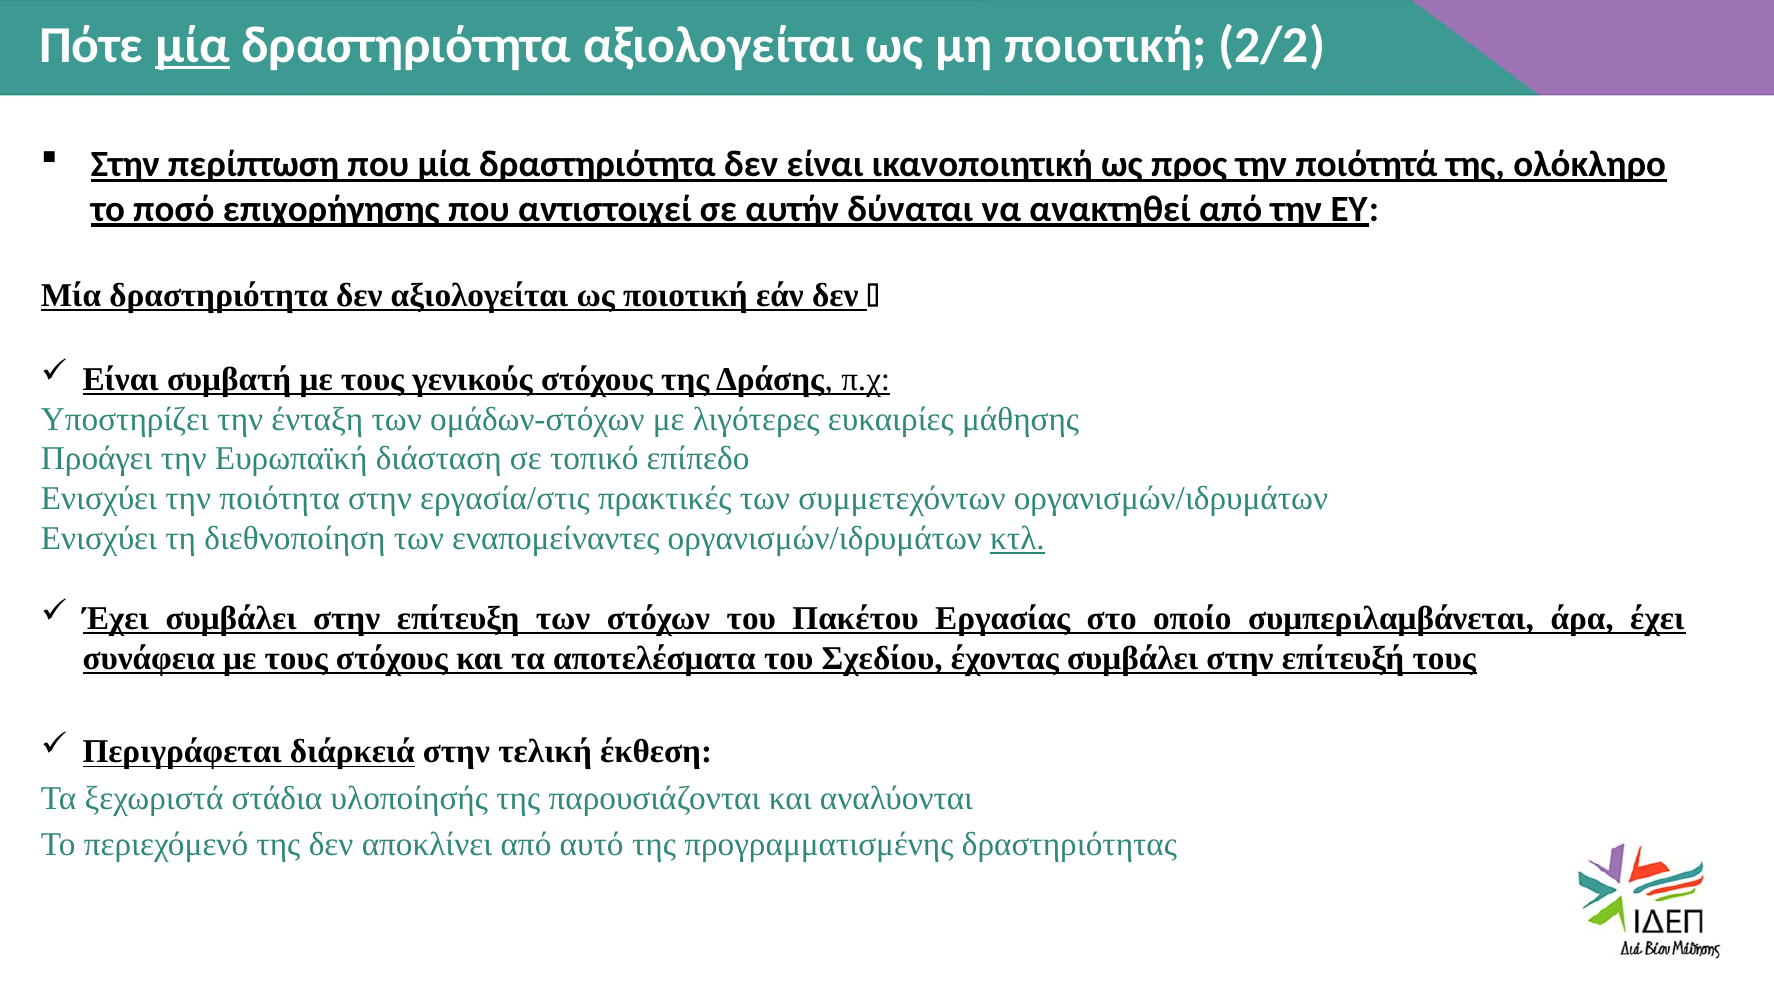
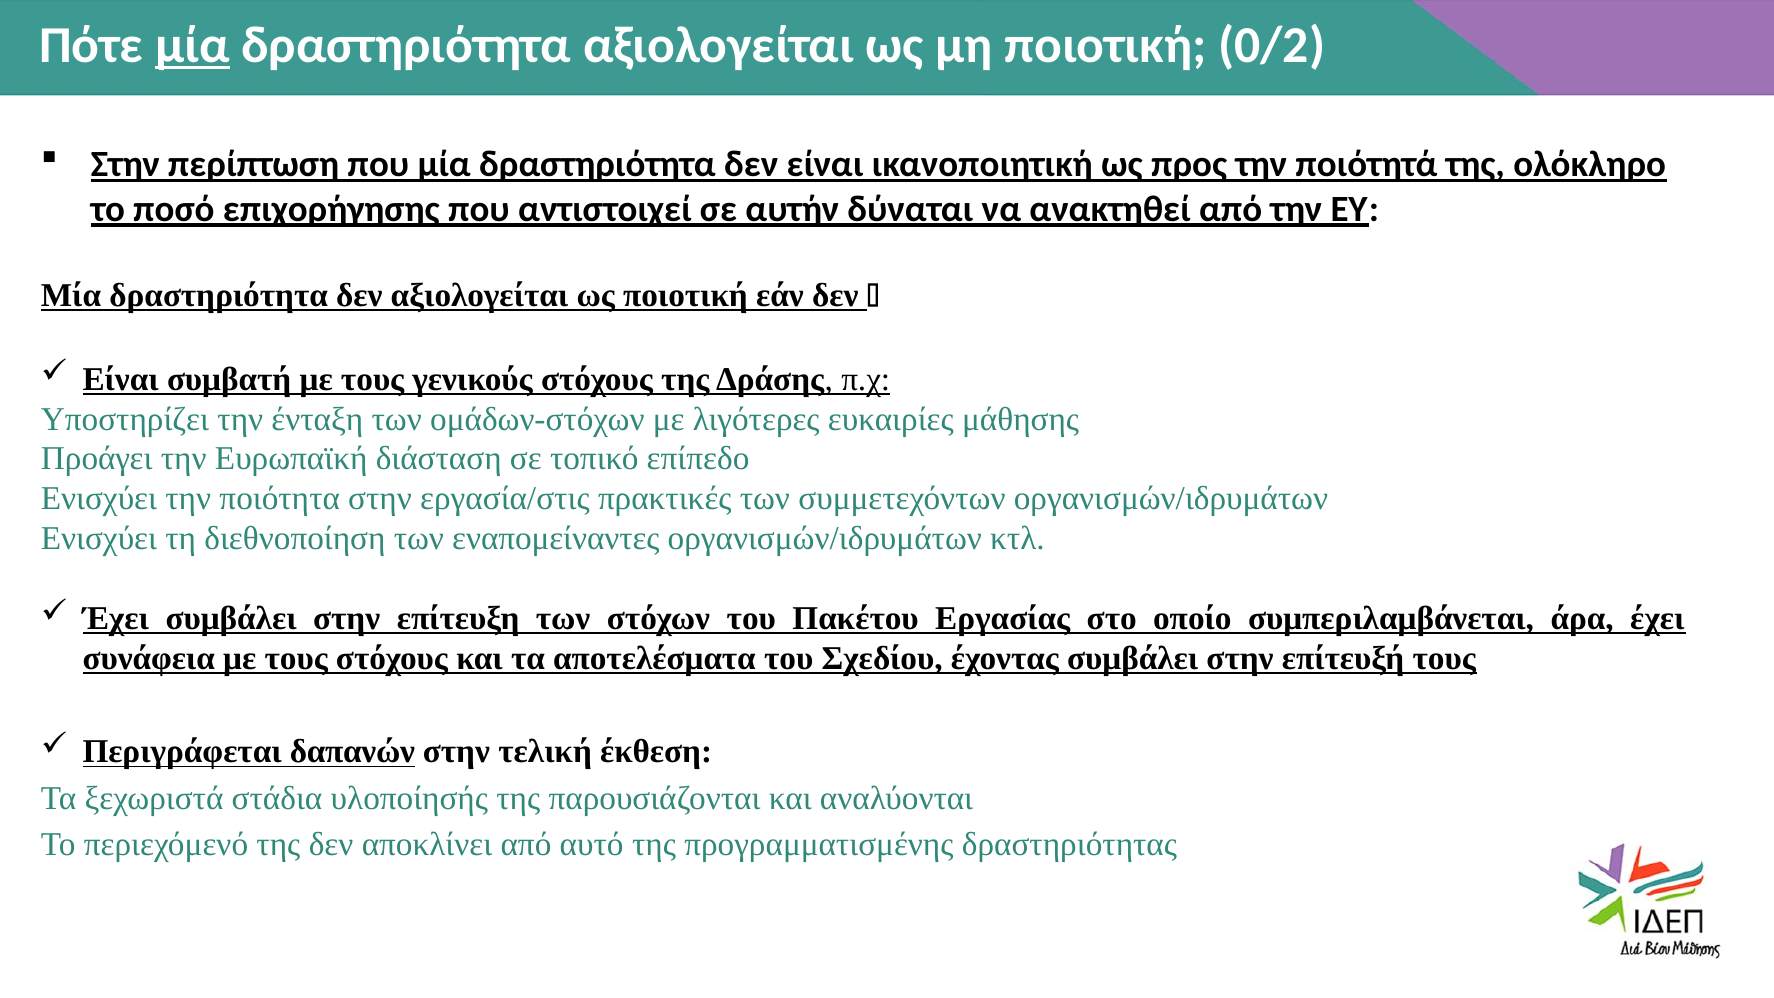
2/2: 2/2 -> 0/2
κτλ underline: present -> none
διάρκειά: διάρκειά -> δαπανών
